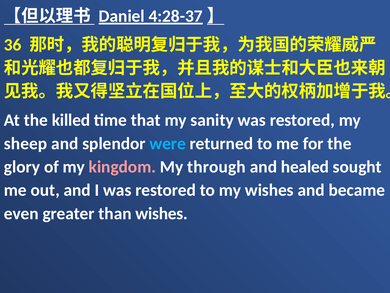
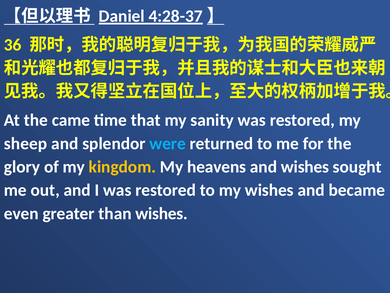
killed: killed -> came
kingdom colour: pink -> yellow
through: through -> heavens
and healed: healed -> wishes
